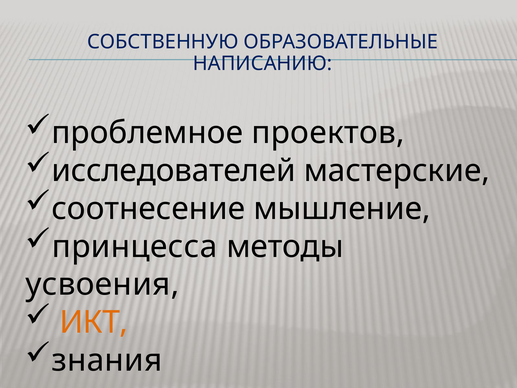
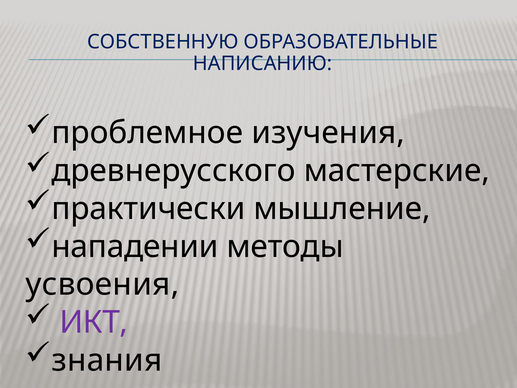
проектов: проектов -> изучения
исследователей: исследователей -> древнерусского
соотнесение: соотнесение -> практически
принцесса: принцесса -> нападении
ИКТ colour: orange -> purple
